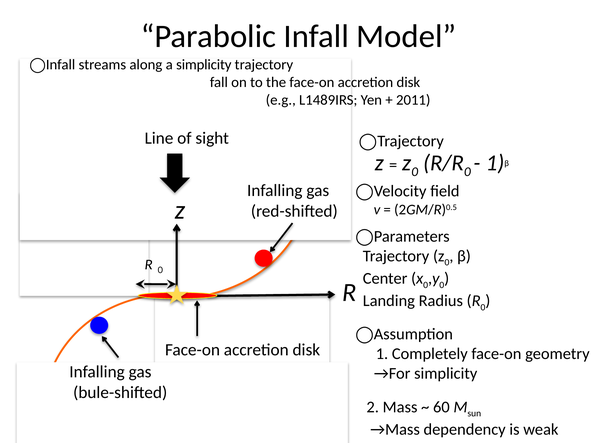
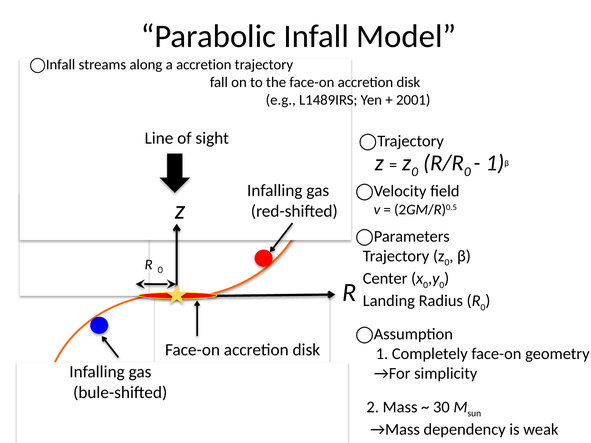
a simplicity: simplicity -> accretion
2011: 2011 -> 2001
60: 60 -> 30
